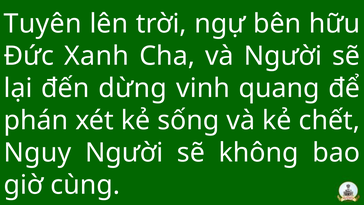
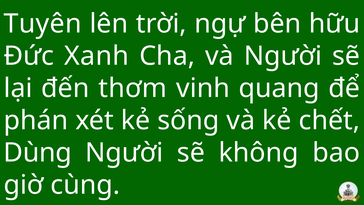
dừng: dừng -> thơm
Nguy: Nguy -> Dùng
